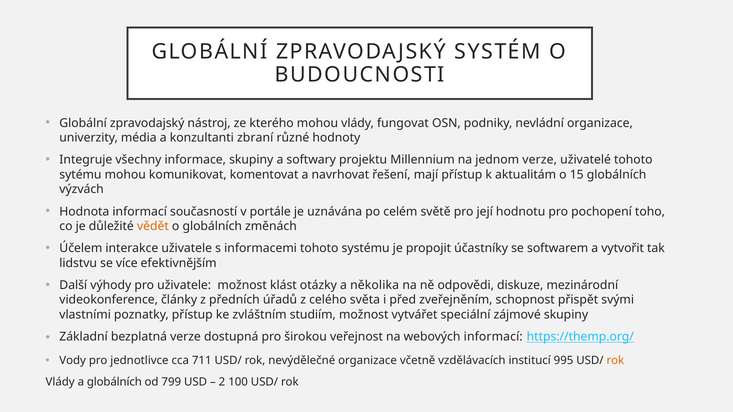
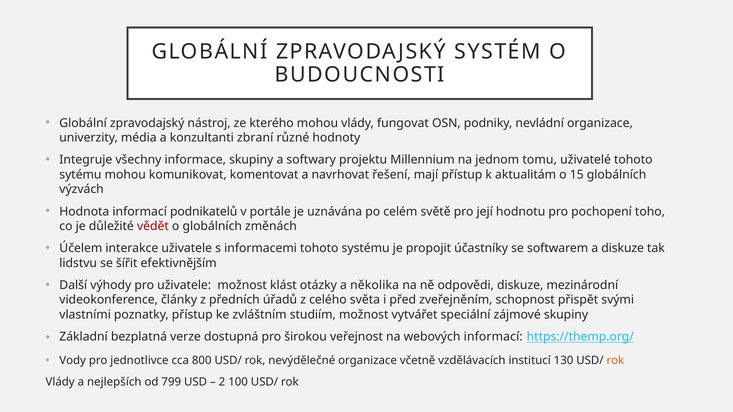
jednom verze: verze -> tomu
současností: současností -> podnikatelů
vědět colour: orange -> red
a vytvořit: vytvořit -> diskuze
více: více -> šířit
711: 711 -> 800
995: 995 -> 130
a globálních: globálních -> nejlepších
